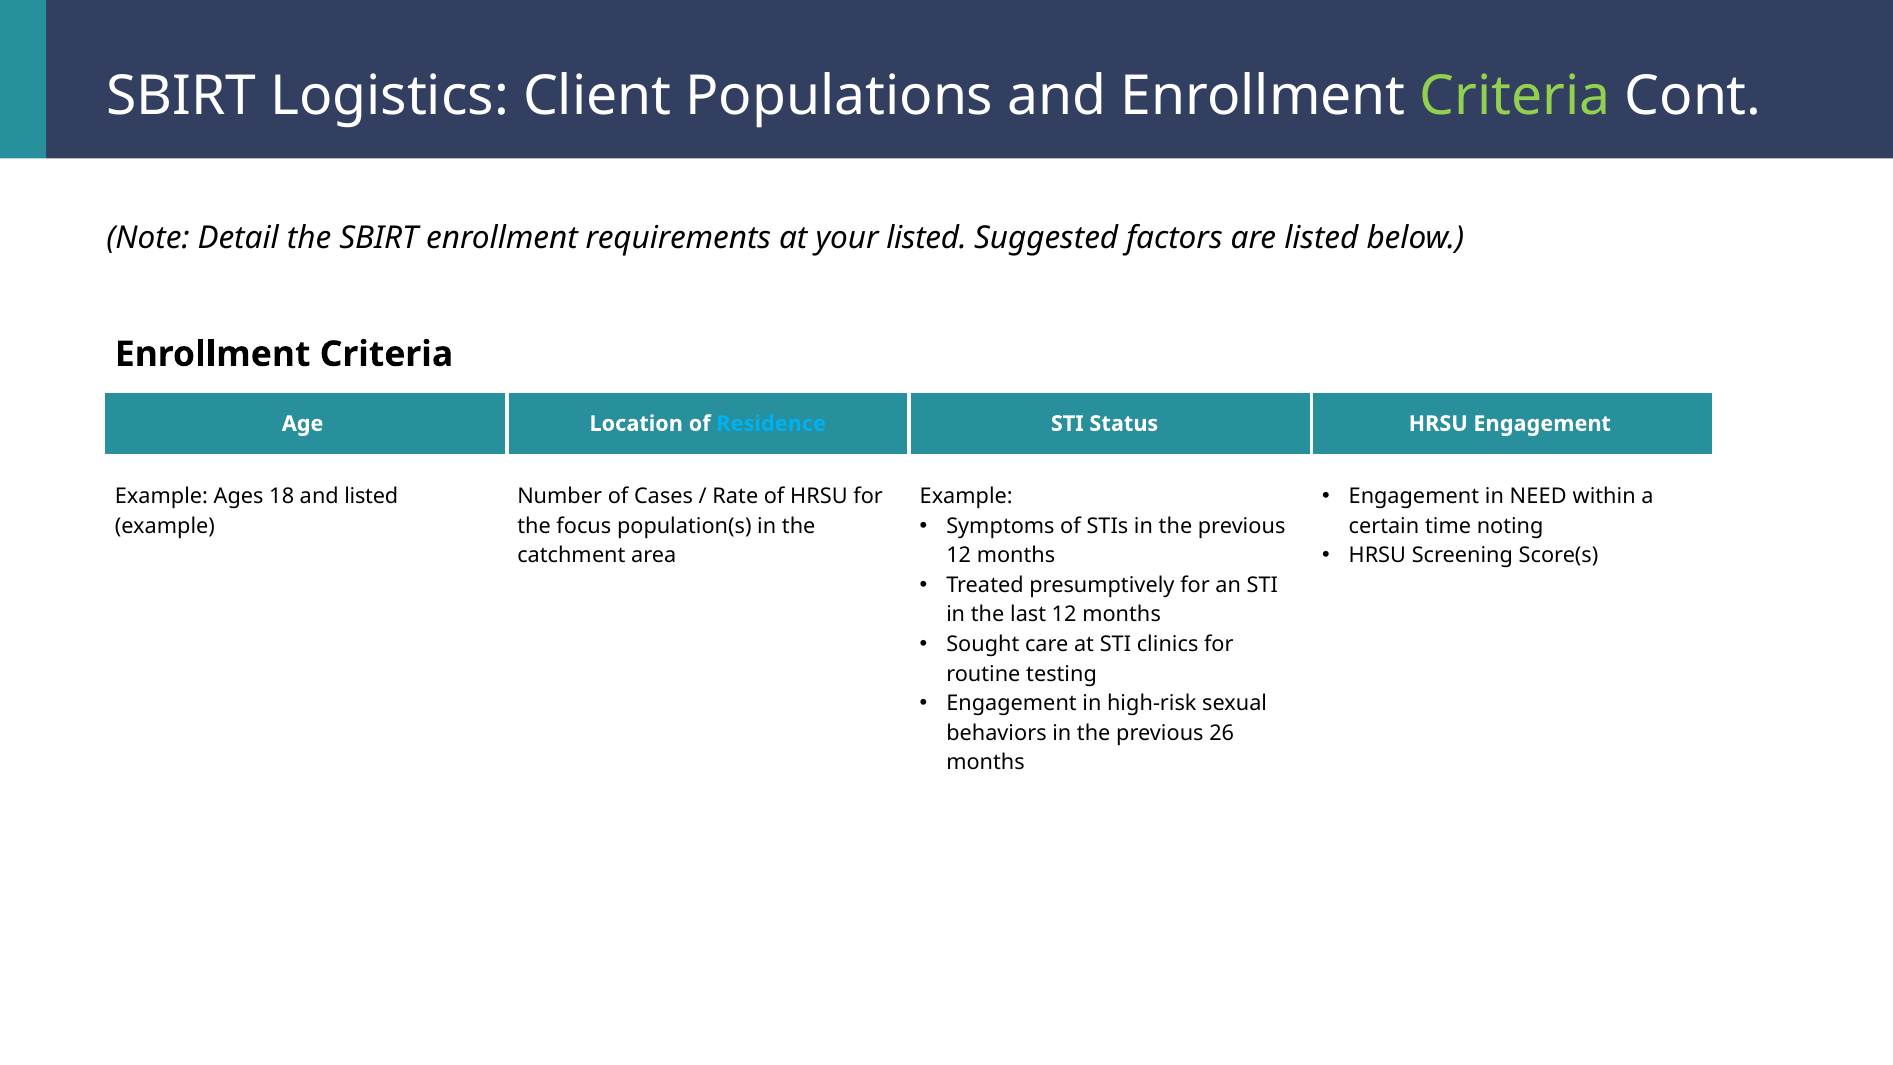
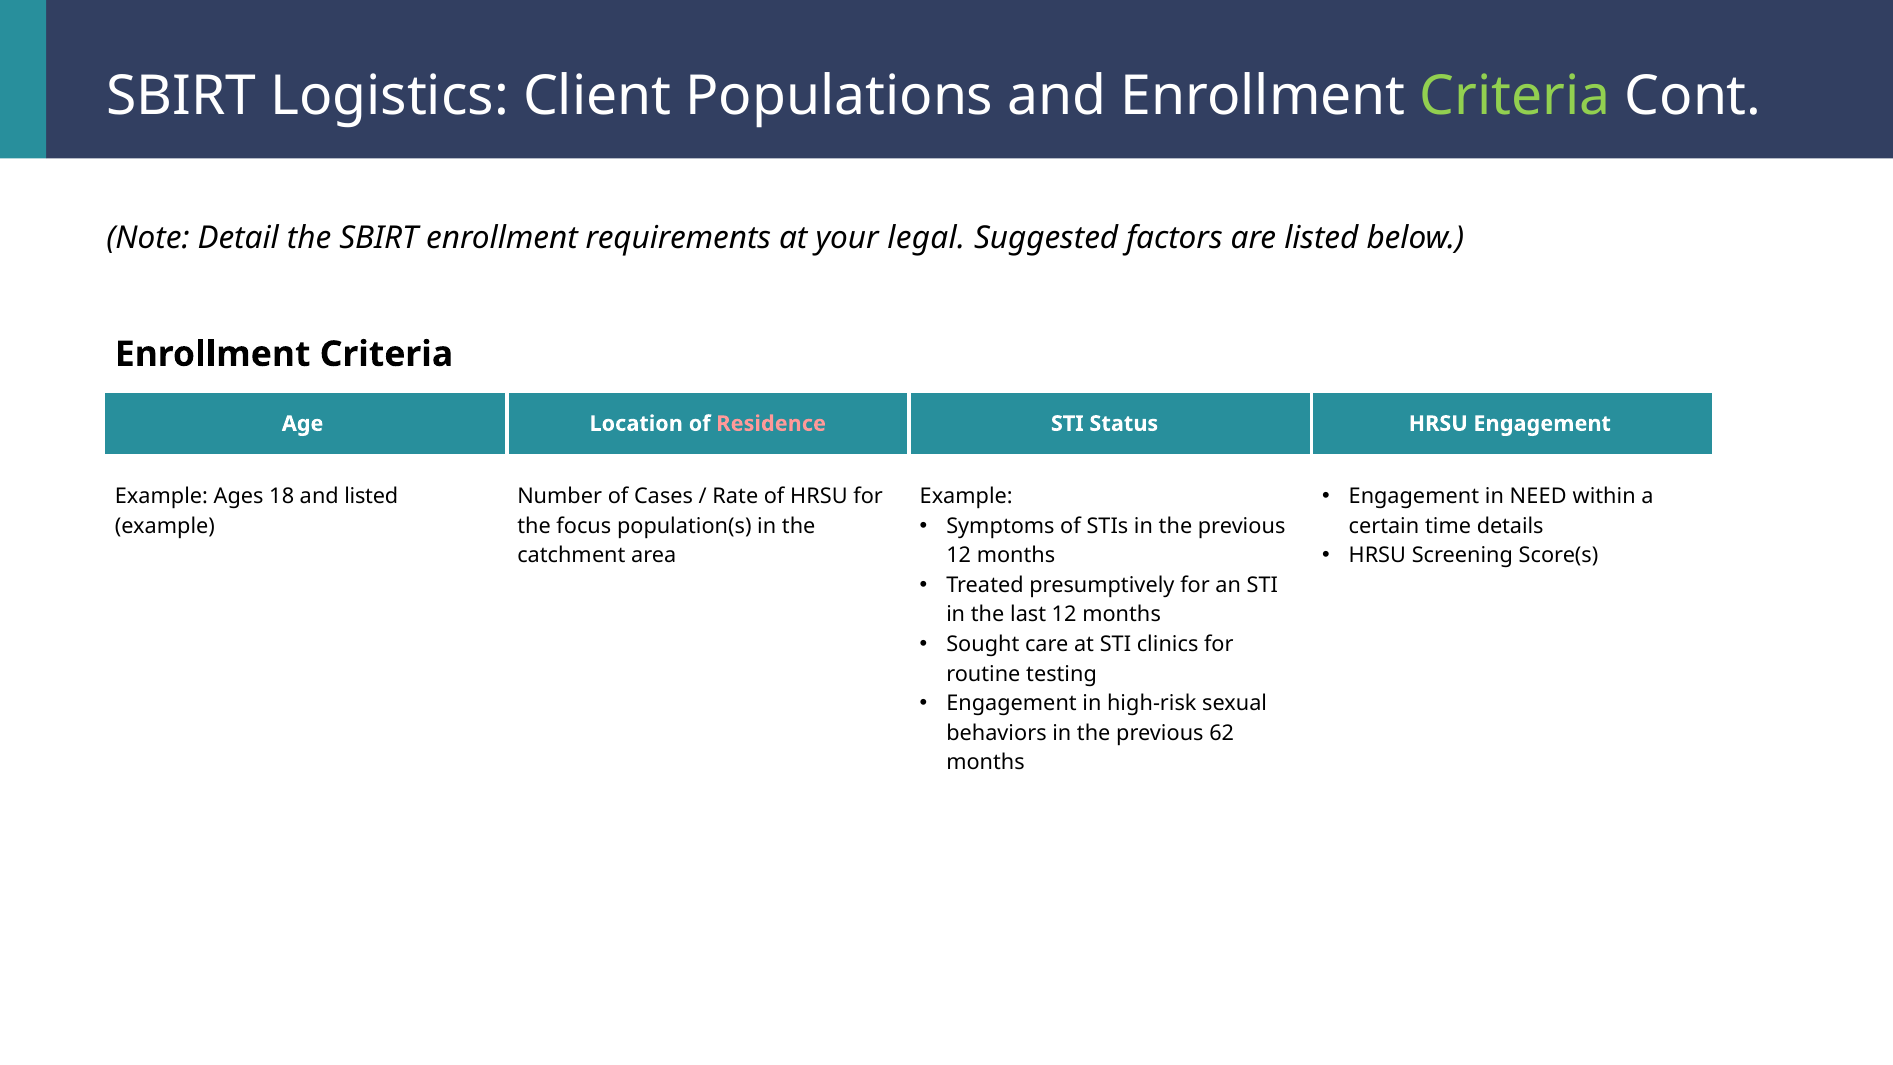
your listed: listed -> legal
Residence colour: light blue -> pink
noting: noting -> details
26: 26 -> 62
